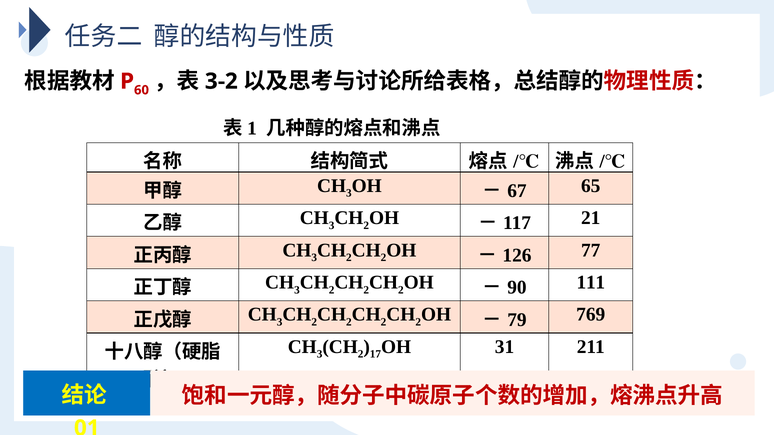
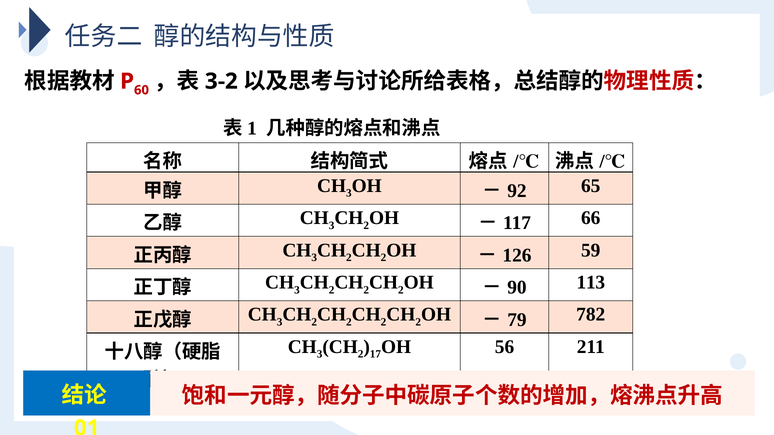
67: 67 -> 92
21: 21 -> 66
77: 77 -> 59
111: 111 -> 113
769: 769 -> 782
31: 31 -> 56
